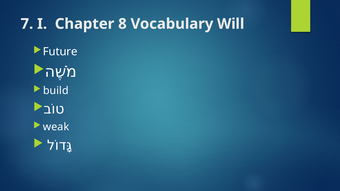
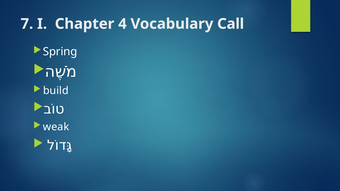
8: 8 -> 4
Will: Will -> Call
Future: Future -> Spring
